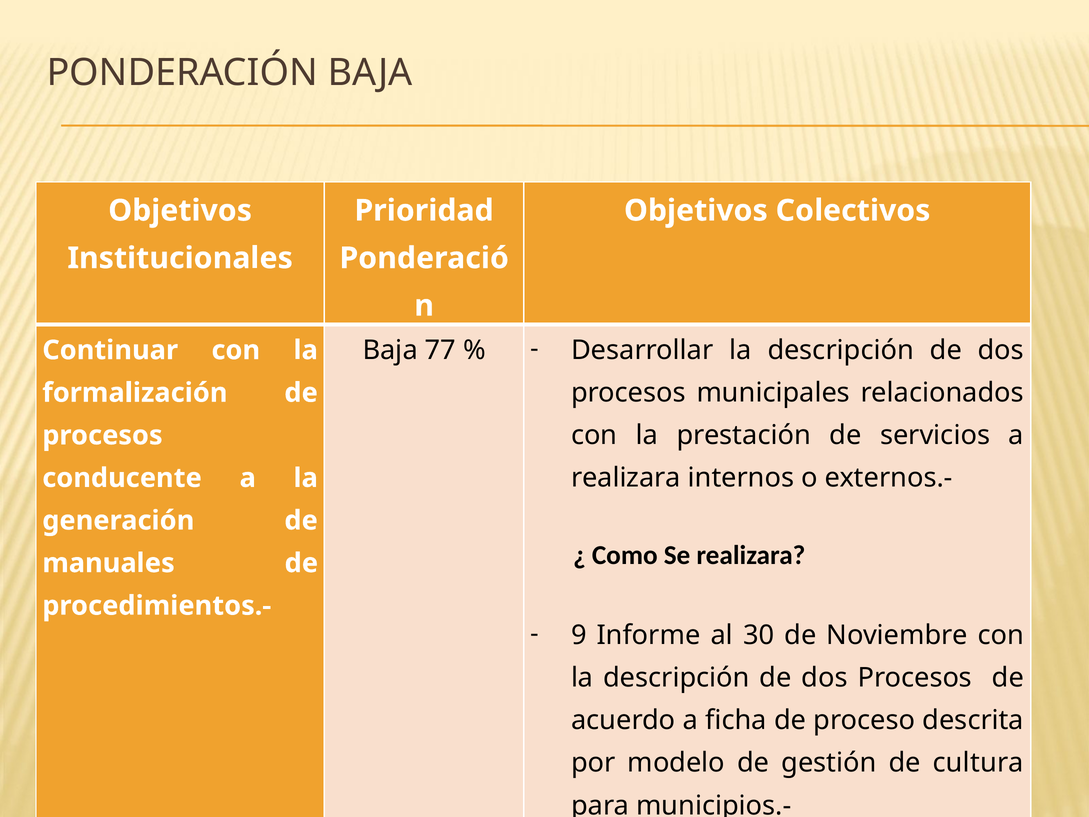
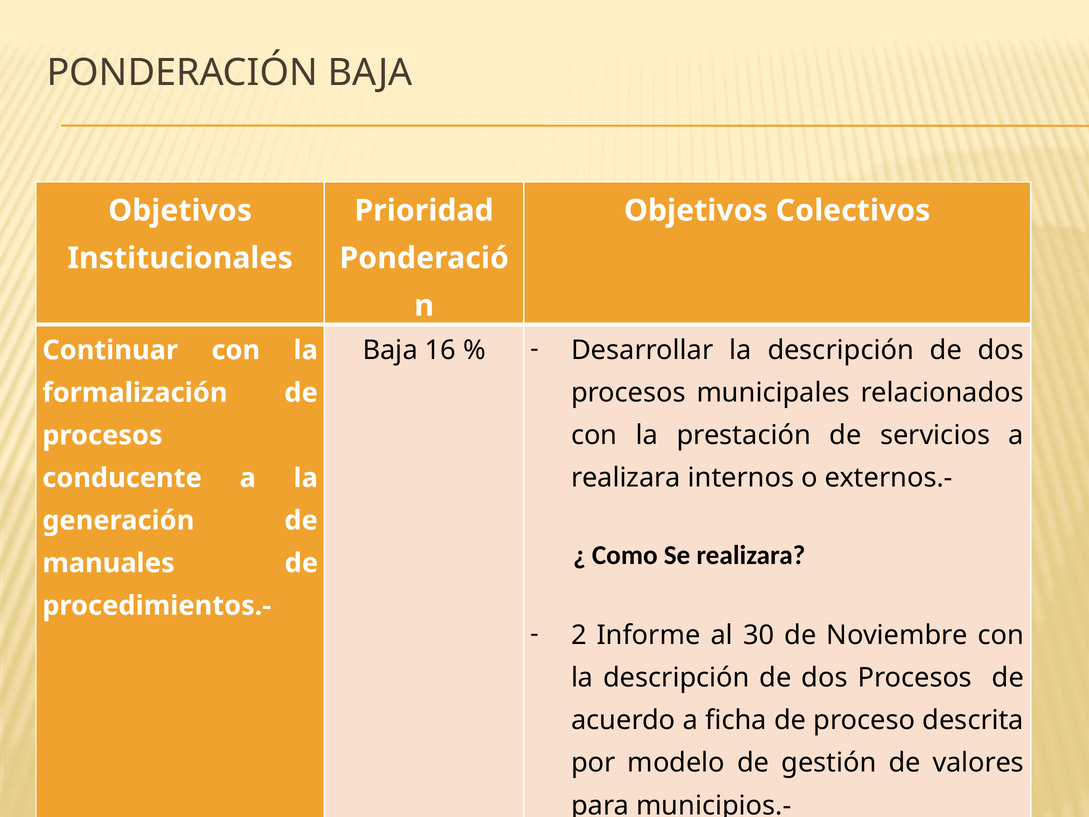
77: 77 -> 16
9: 9 -> 2
cultura: cultura -> valores
